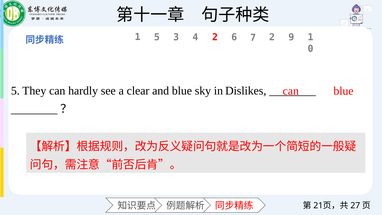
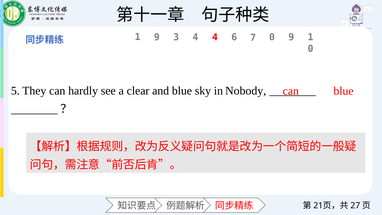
1 5: 5 -> 9
4 2: 2 -> 4
7 2: 2 -> 0
Dislikes: Dislikes -> Nobody
